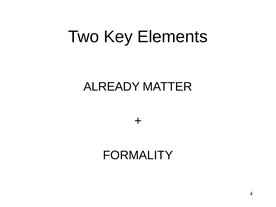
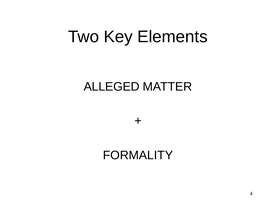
ALREADY: ALREADY -> ALLEGED
